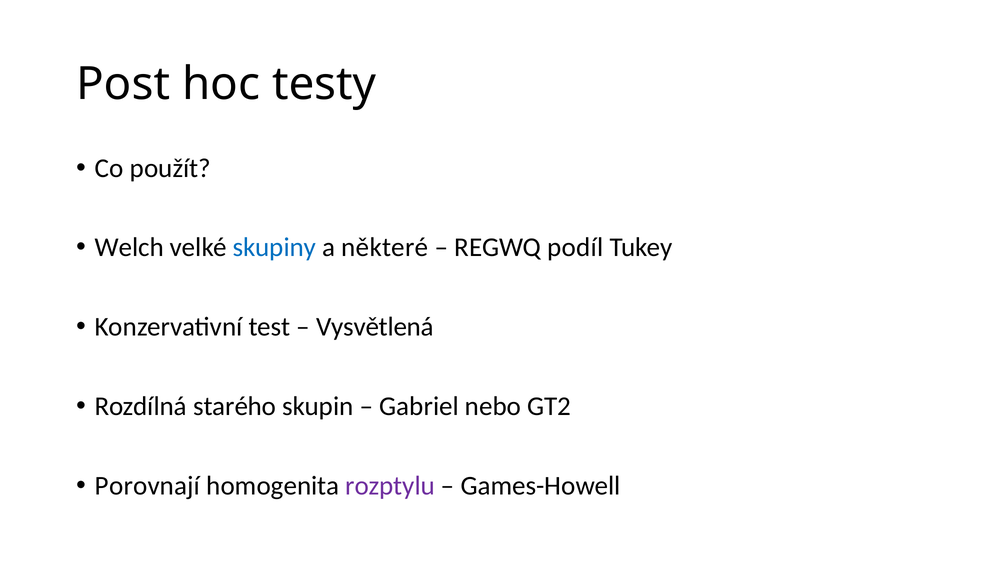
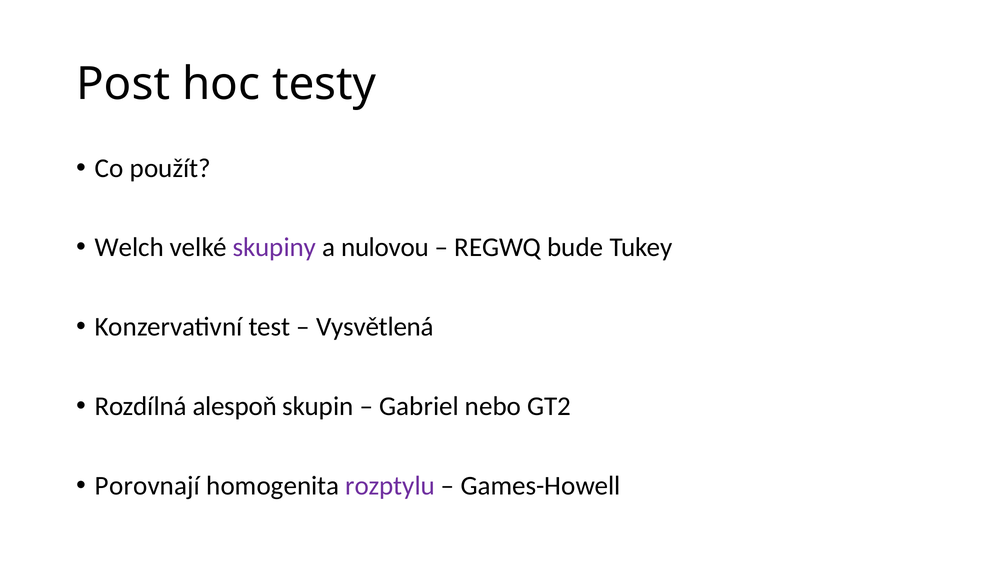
skupiny colour: blue -> purple
některé: některé -> nulovou
podíl: podíl -> bude
starého: starého -> alespoň
